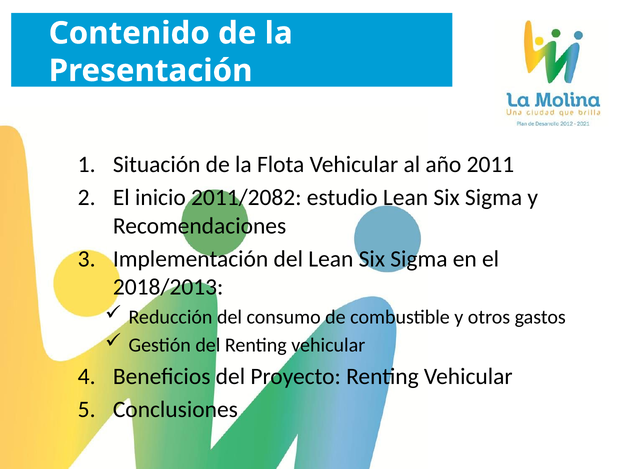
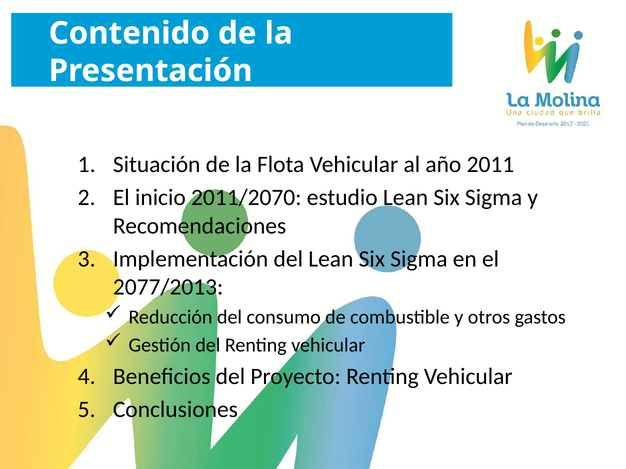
2011/2082: 2011/2082 -> 2011/2070
2018/2013: 2018/2013 -> 2077/2013
